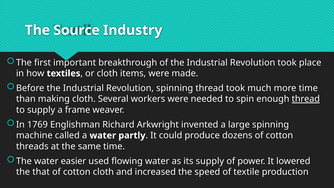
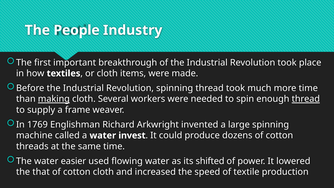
Source: Source -> People
making underline: none -> present
partly: partly -> invest
its supply: supply -> shifted
